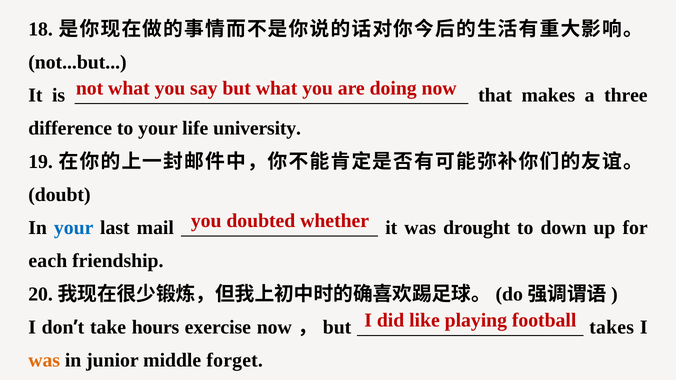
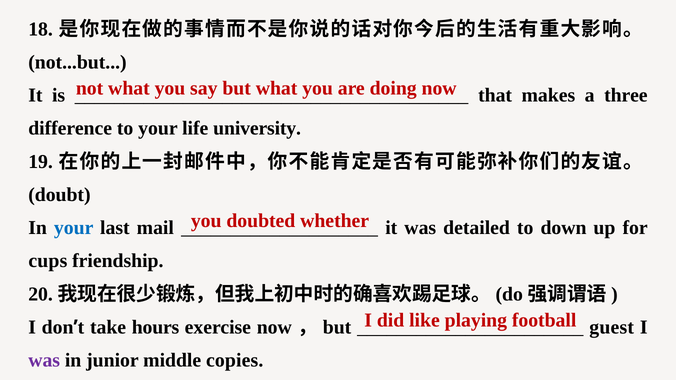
drought: drought -> detailed
each: each -> cups
takes: takes -> guest
was at (44, 361) colour: orange -> purple
forget: forget -> copies
